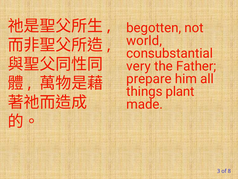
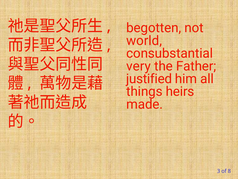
prepare: prepare -> justified
plant: plant -> heirs
